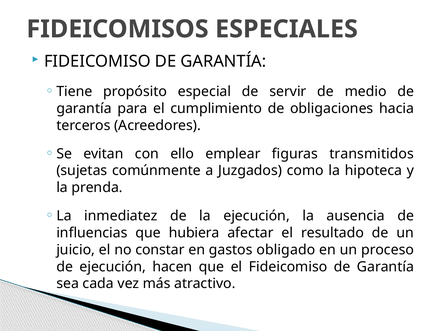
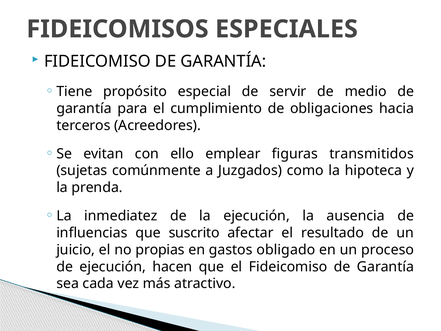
hubiera: hubiera -> suscrito
constar: constar -> propias
